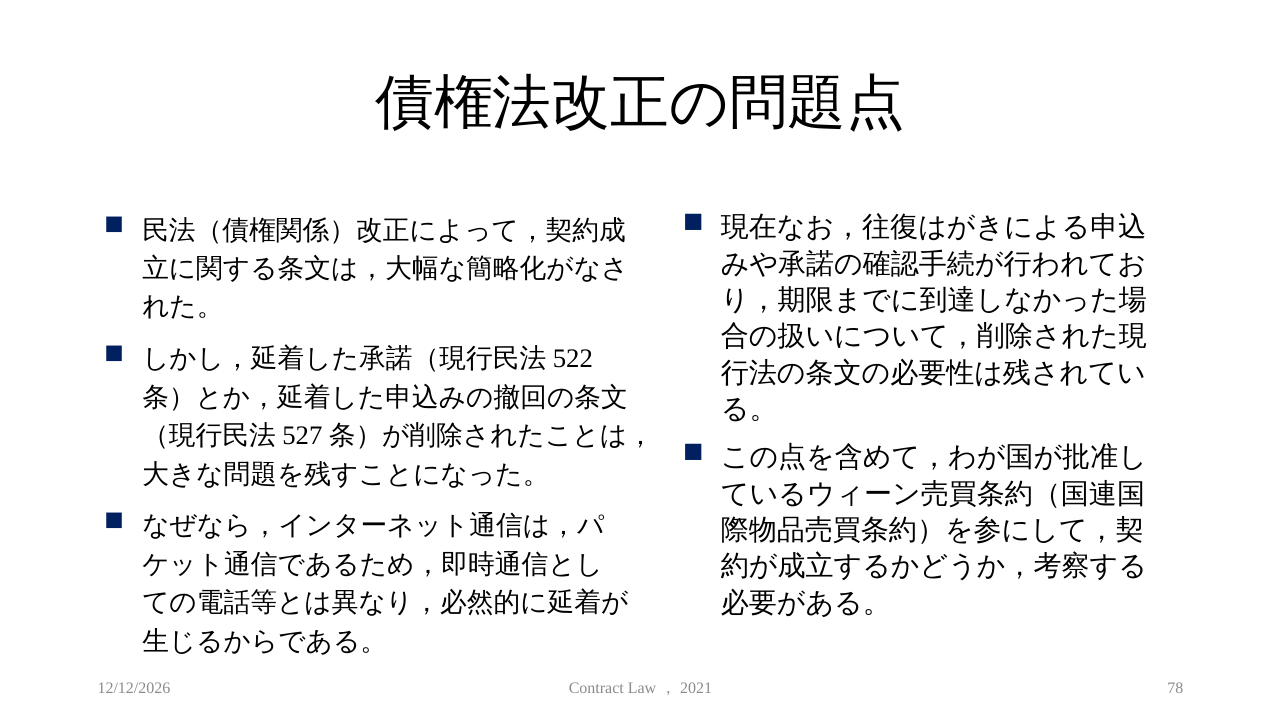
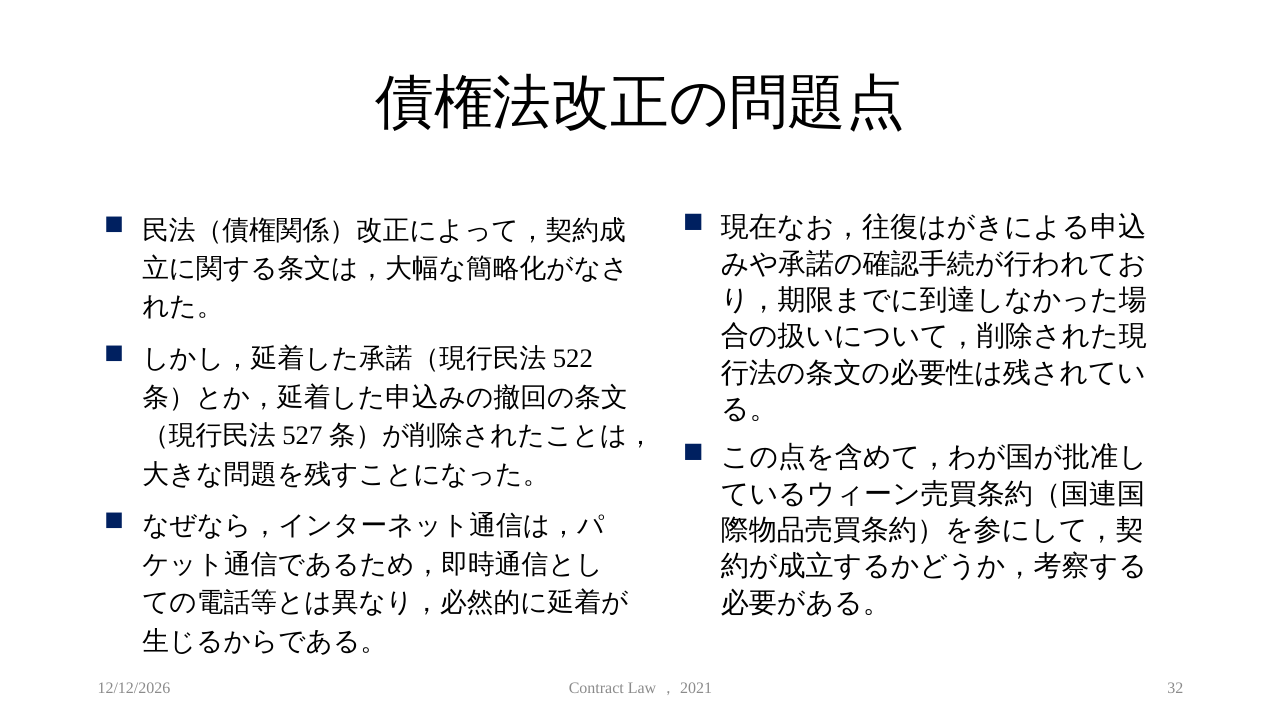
78: 78 -> 32
